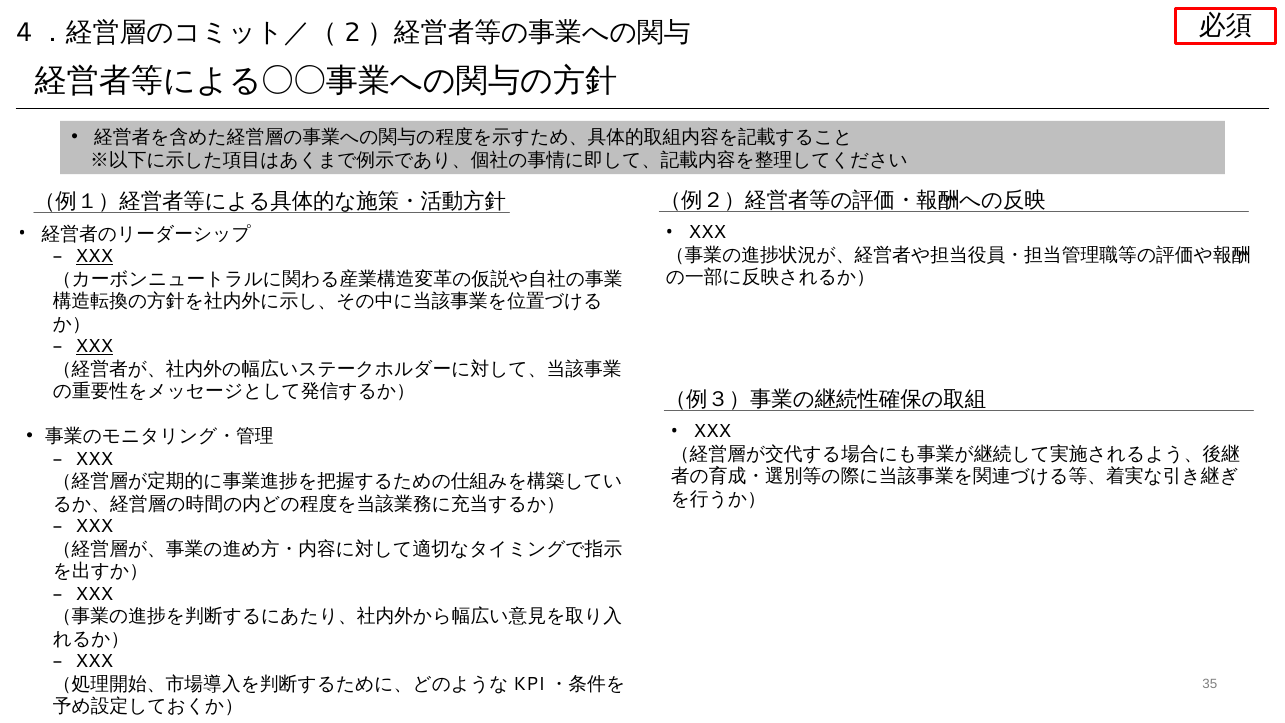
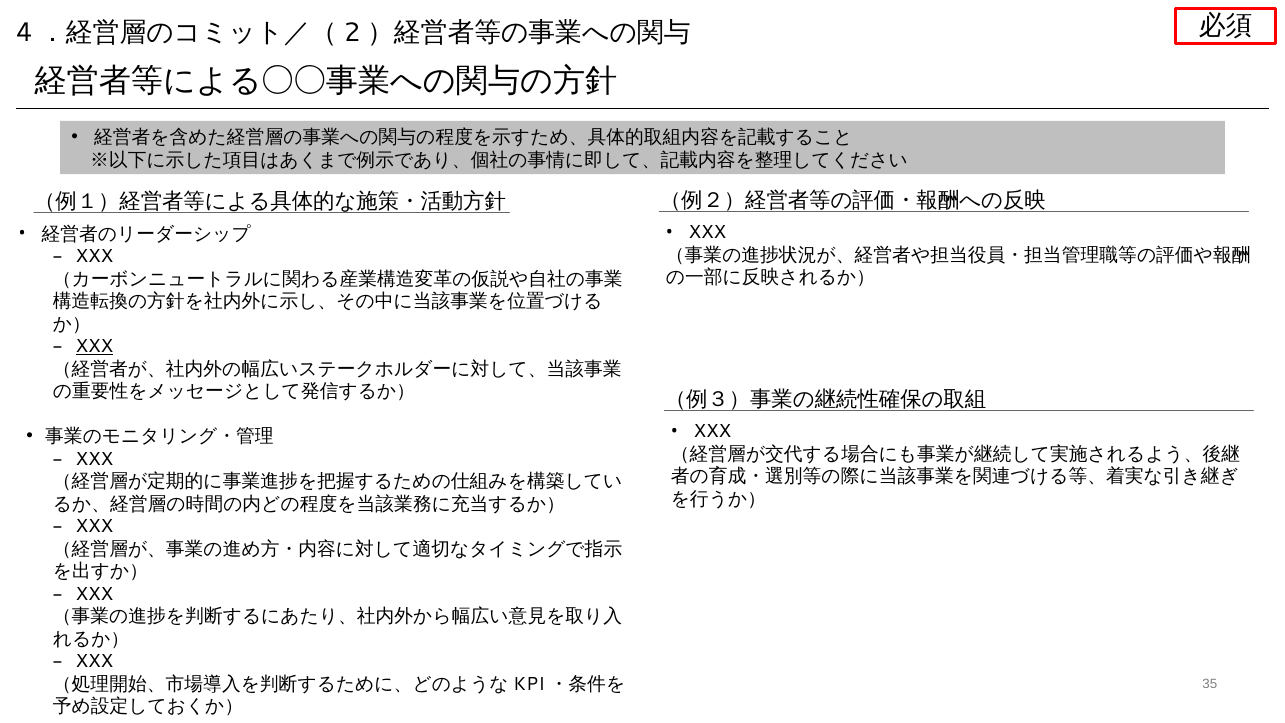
XXX at (94, 256) underline: present -> none
